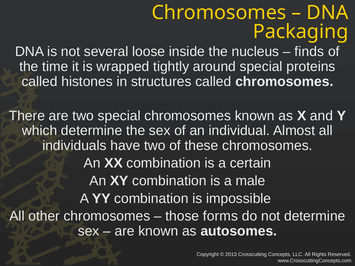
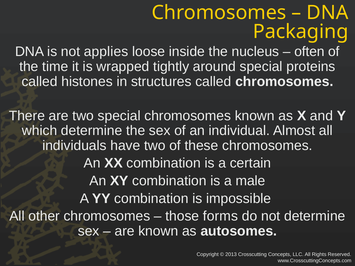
several: several -> applies
finds: finds -> often
